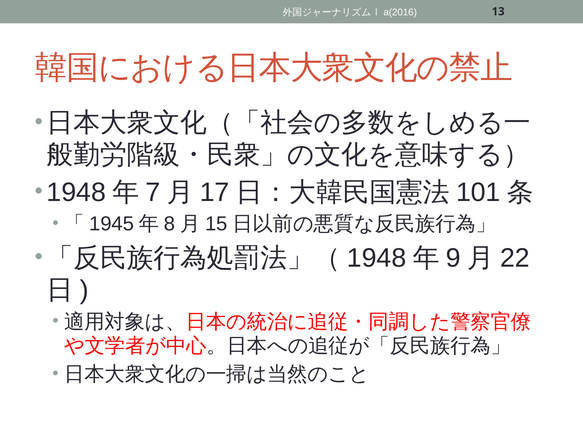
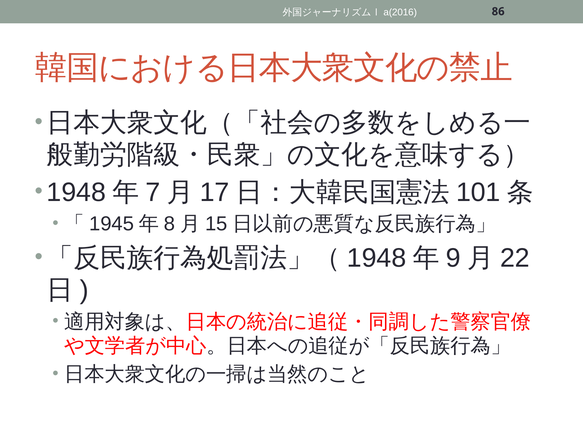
13: 13 -> 86
